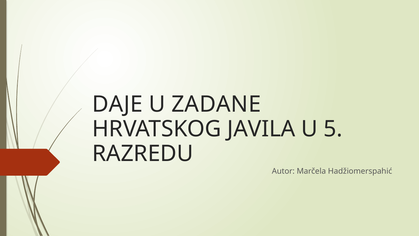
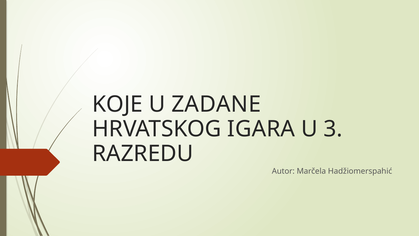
DAJE: DAJE -> KOJE
JAVILA: JAVILA -> IGARA
5: 5 -> 3
